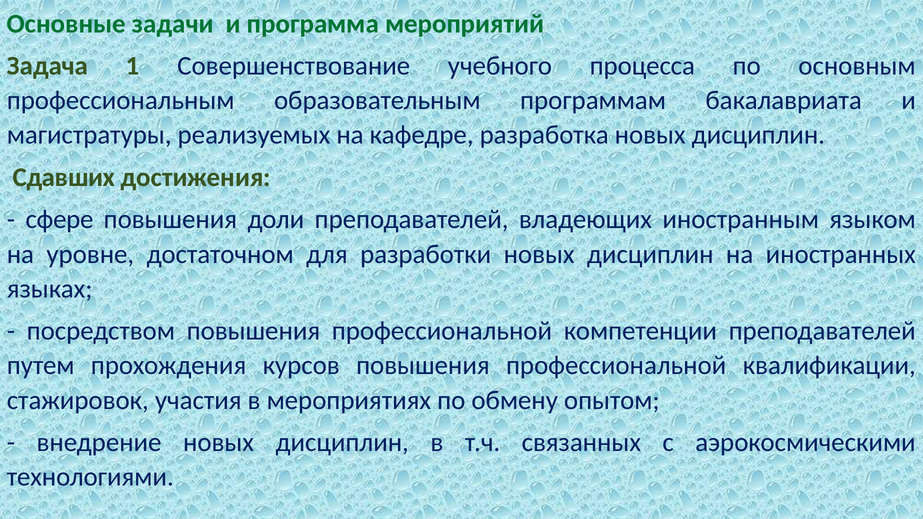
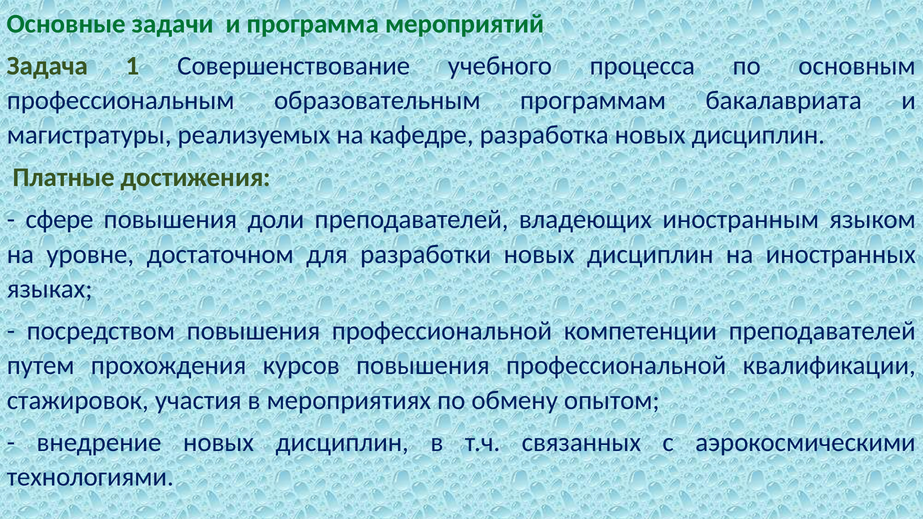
Сдавших: Сдавших -> Платные
